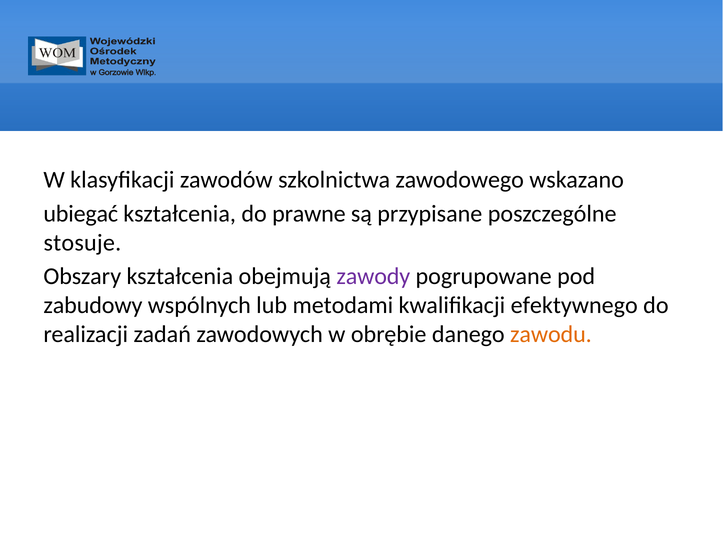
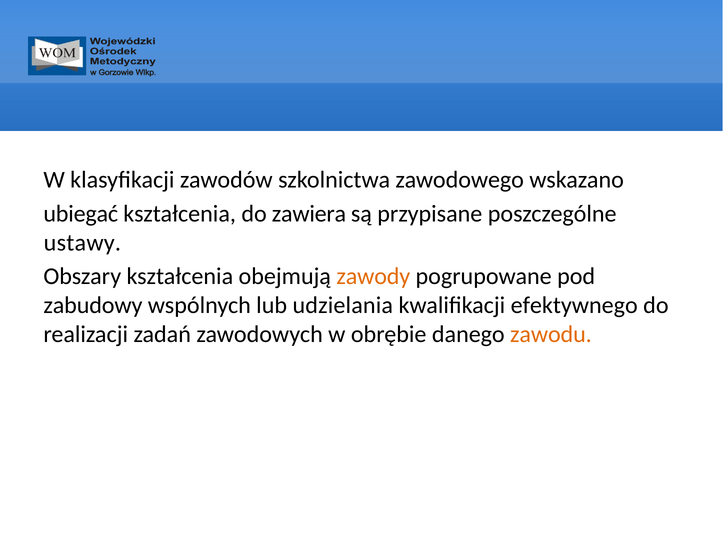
prawne: prawne -> zawiera
stosuje: stosuje -> ustawy
zawody colour: purple -> orange
metodami: metodami -> udzielania
